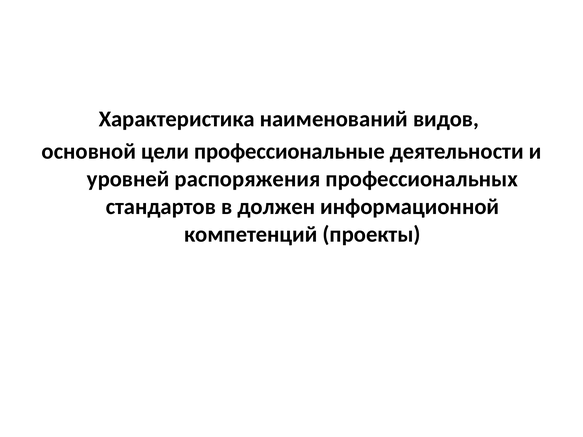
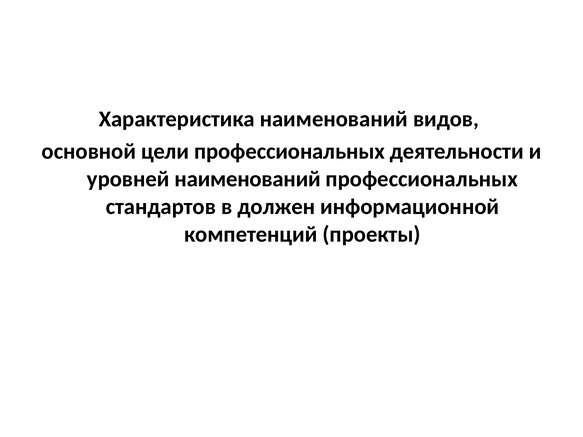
цели профессиональные: профессиональные -> профессиональных
уровней распоряжения: распоряжения -> наименований
